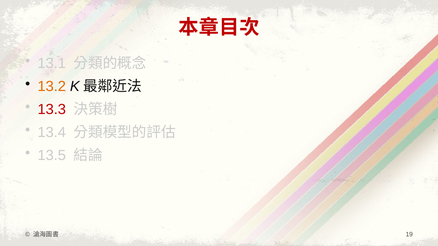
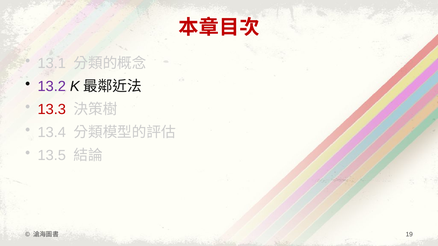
13.2 colour: orange -> purple
